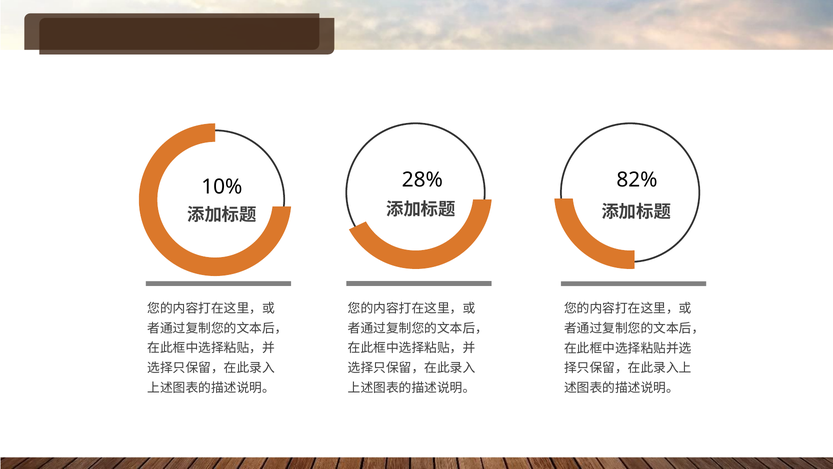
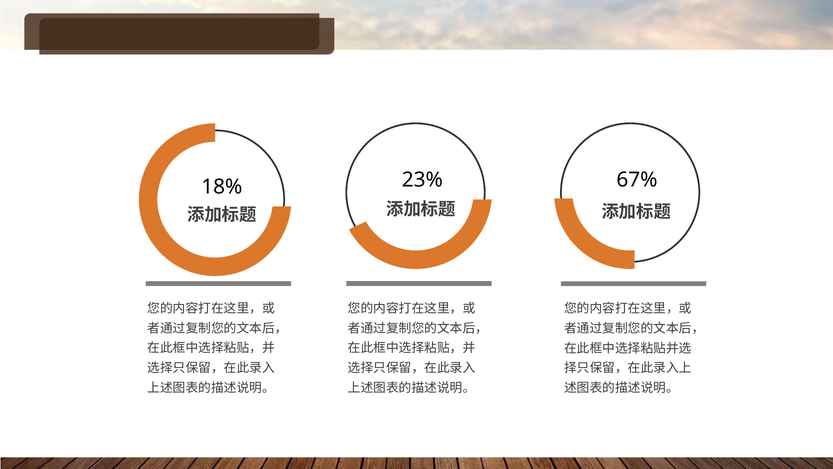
28%: 28% -> 23%
82%: 82% -> 67%
10%: 10% -> 18%
